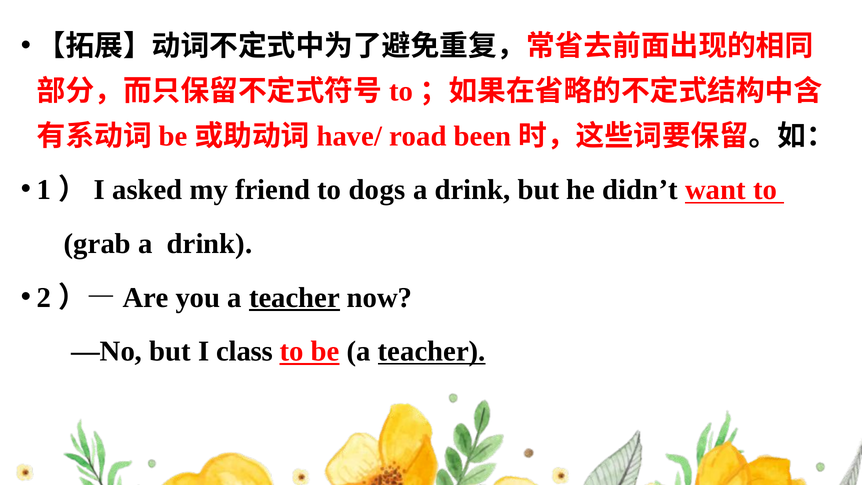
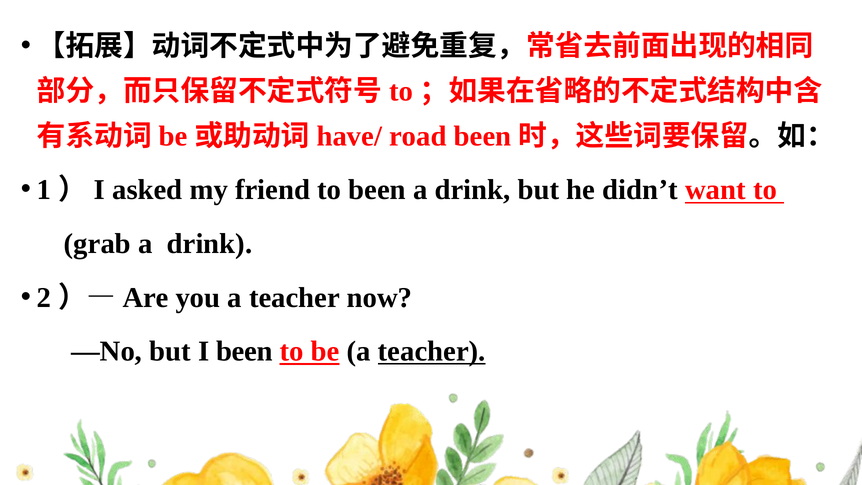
to dogs: dogs -> been
teacher at (294, 297) underline: present -> none
I class: class -> been
